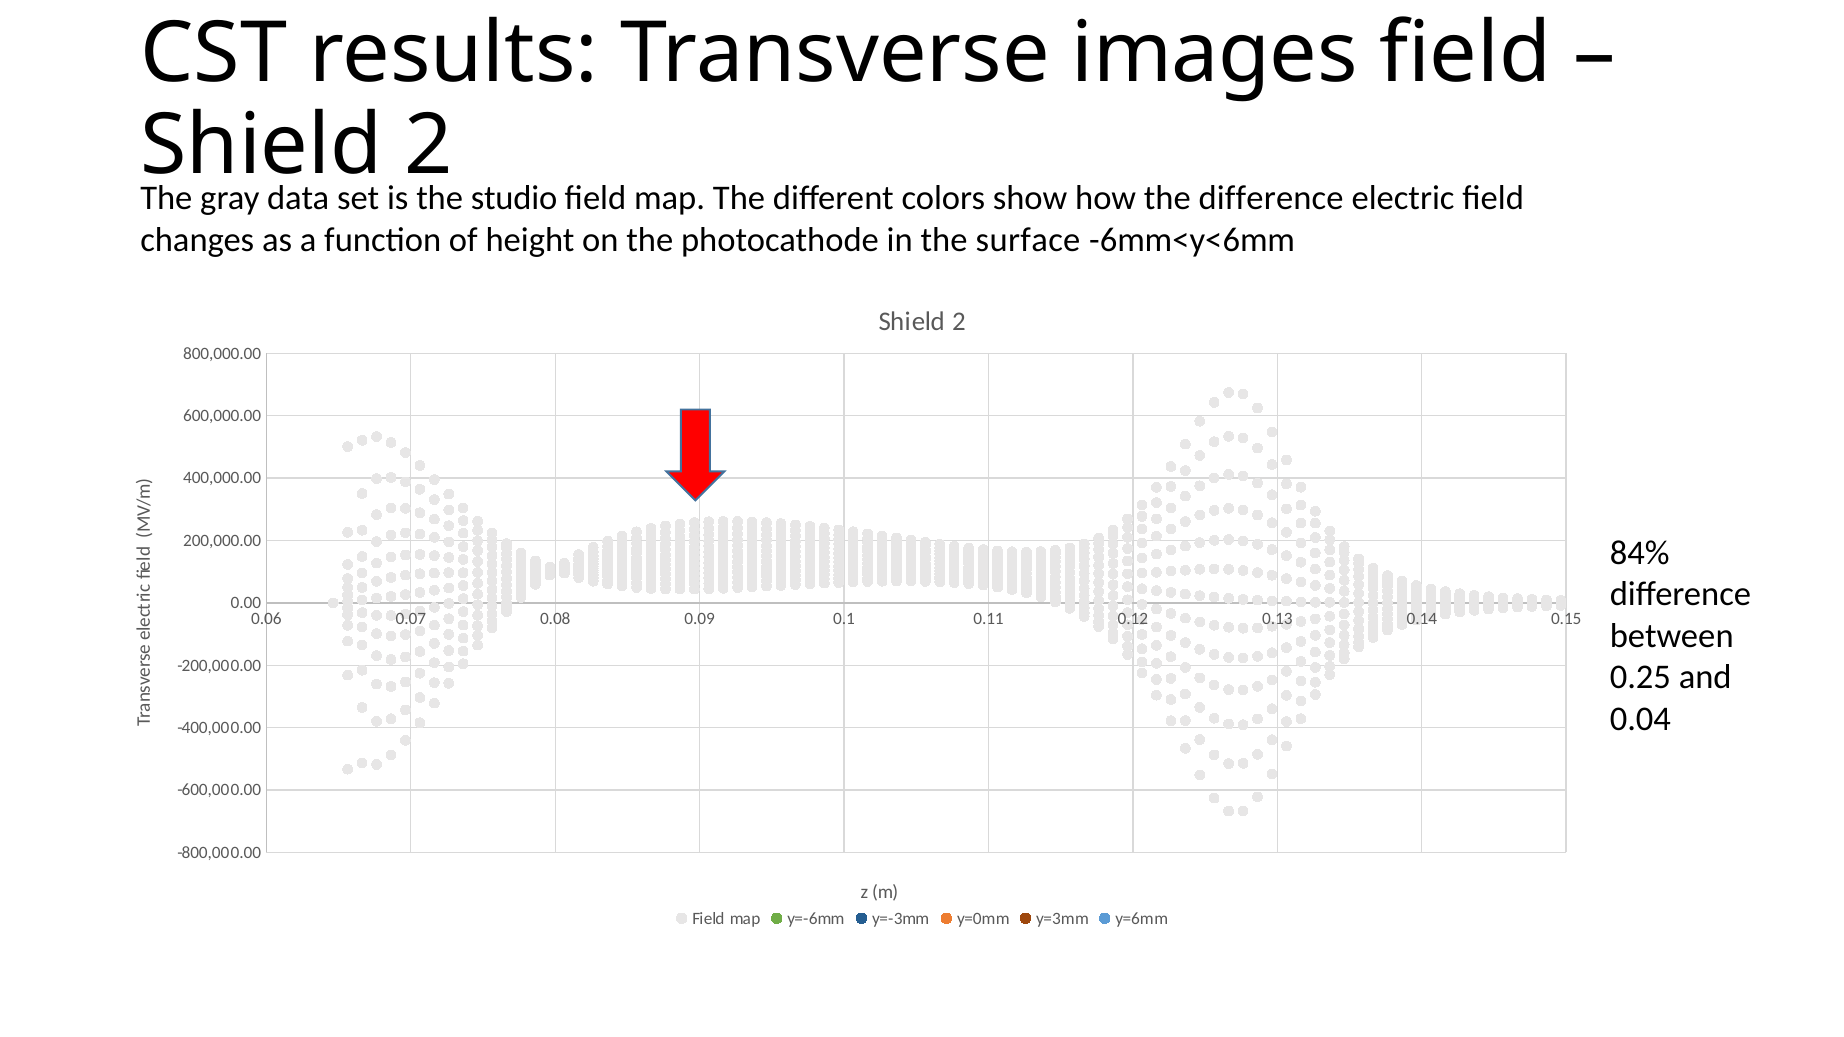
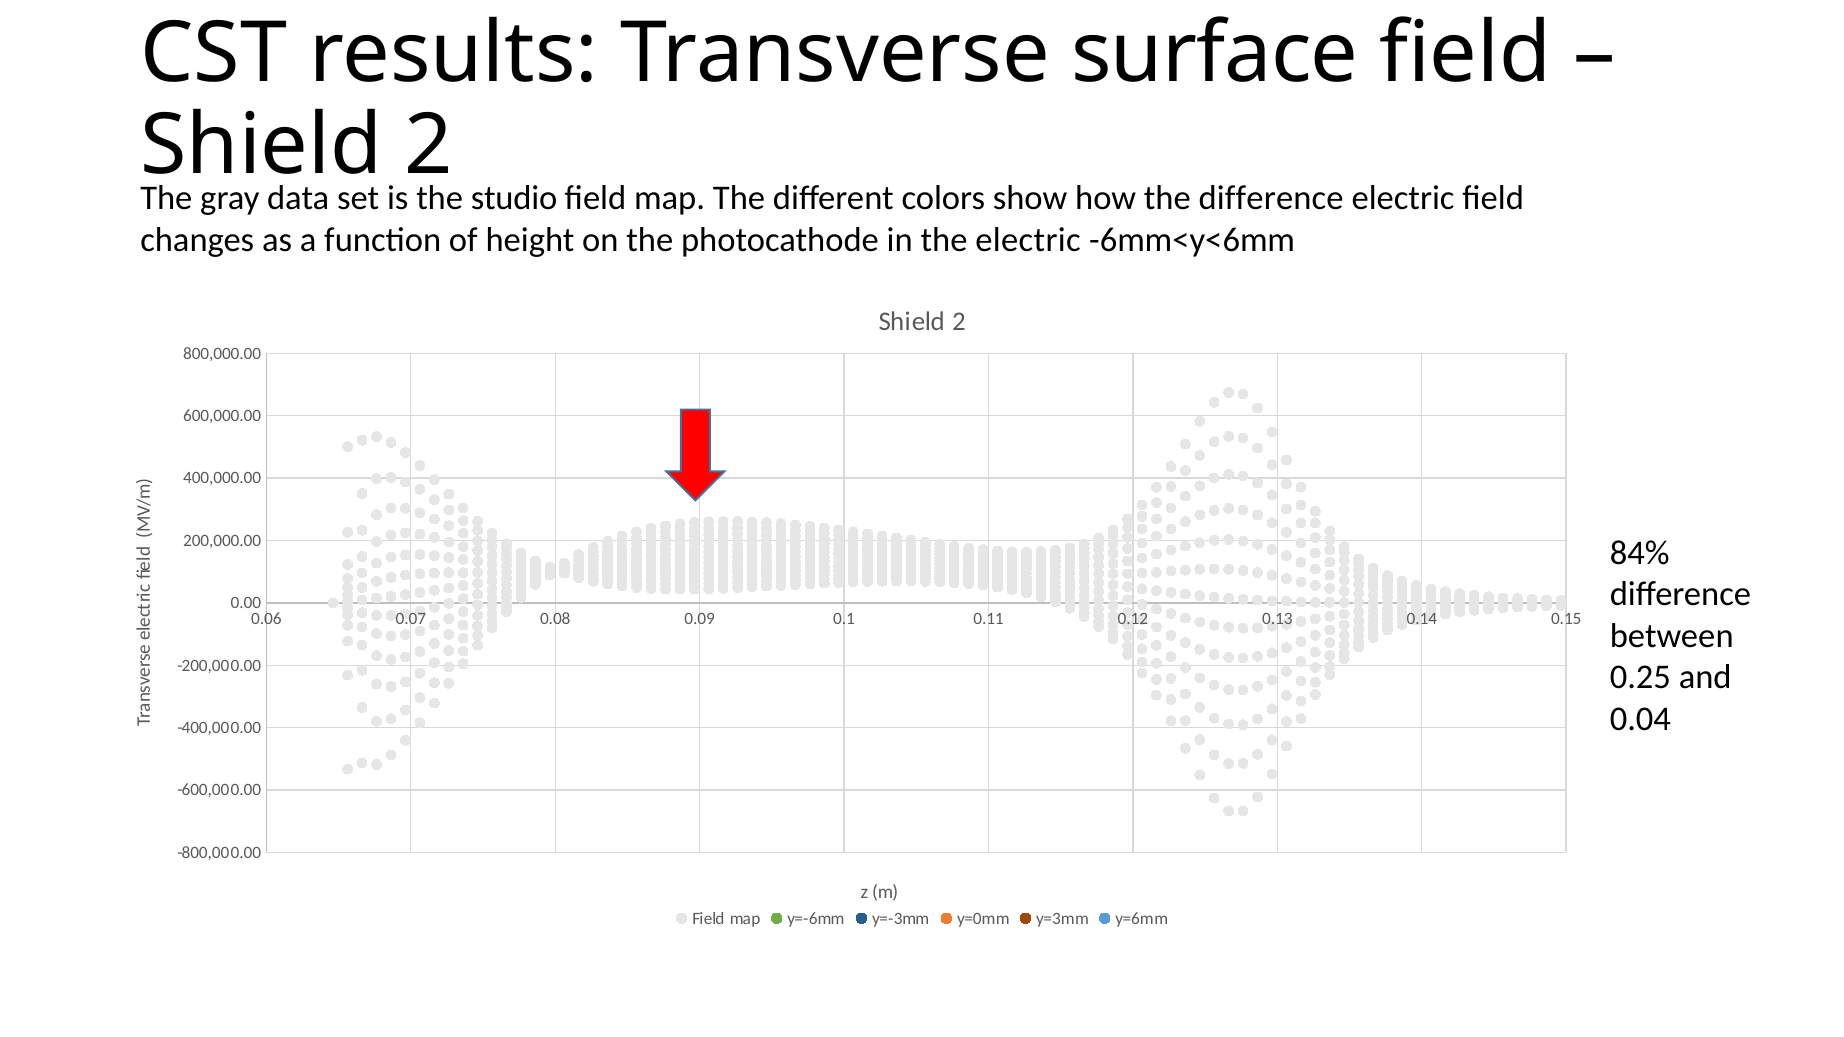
images: images -> surface
the surface: surface -> electric
